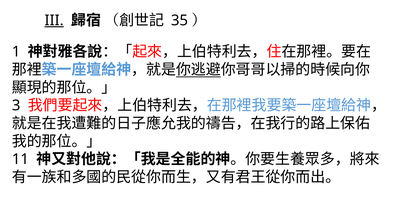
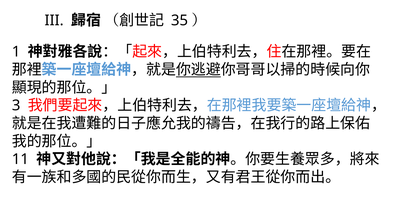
III underline: present -> none
